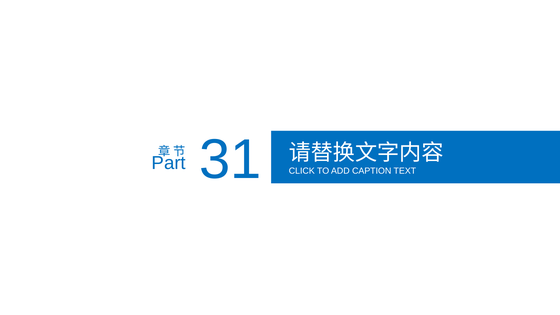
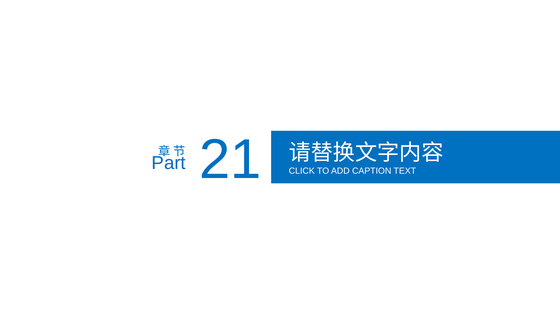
31: 31 -> 21
